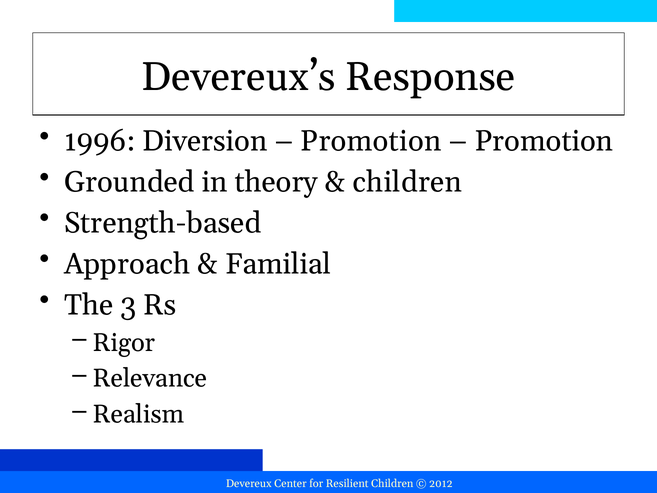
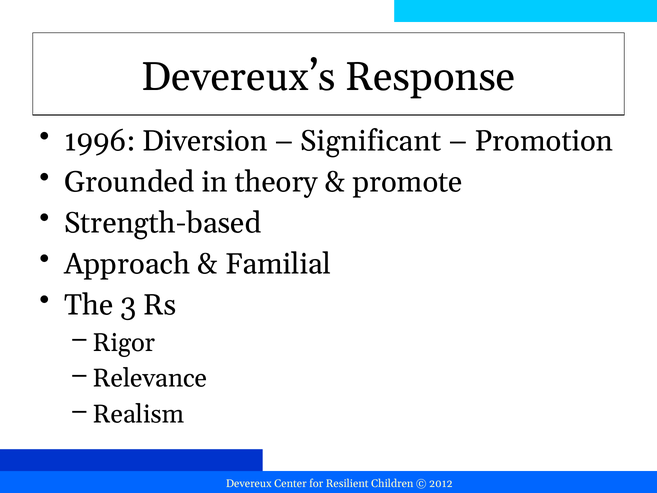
Promotion at (371, 141): Promotion -> Significant
children at (407, 182): children -> promote
